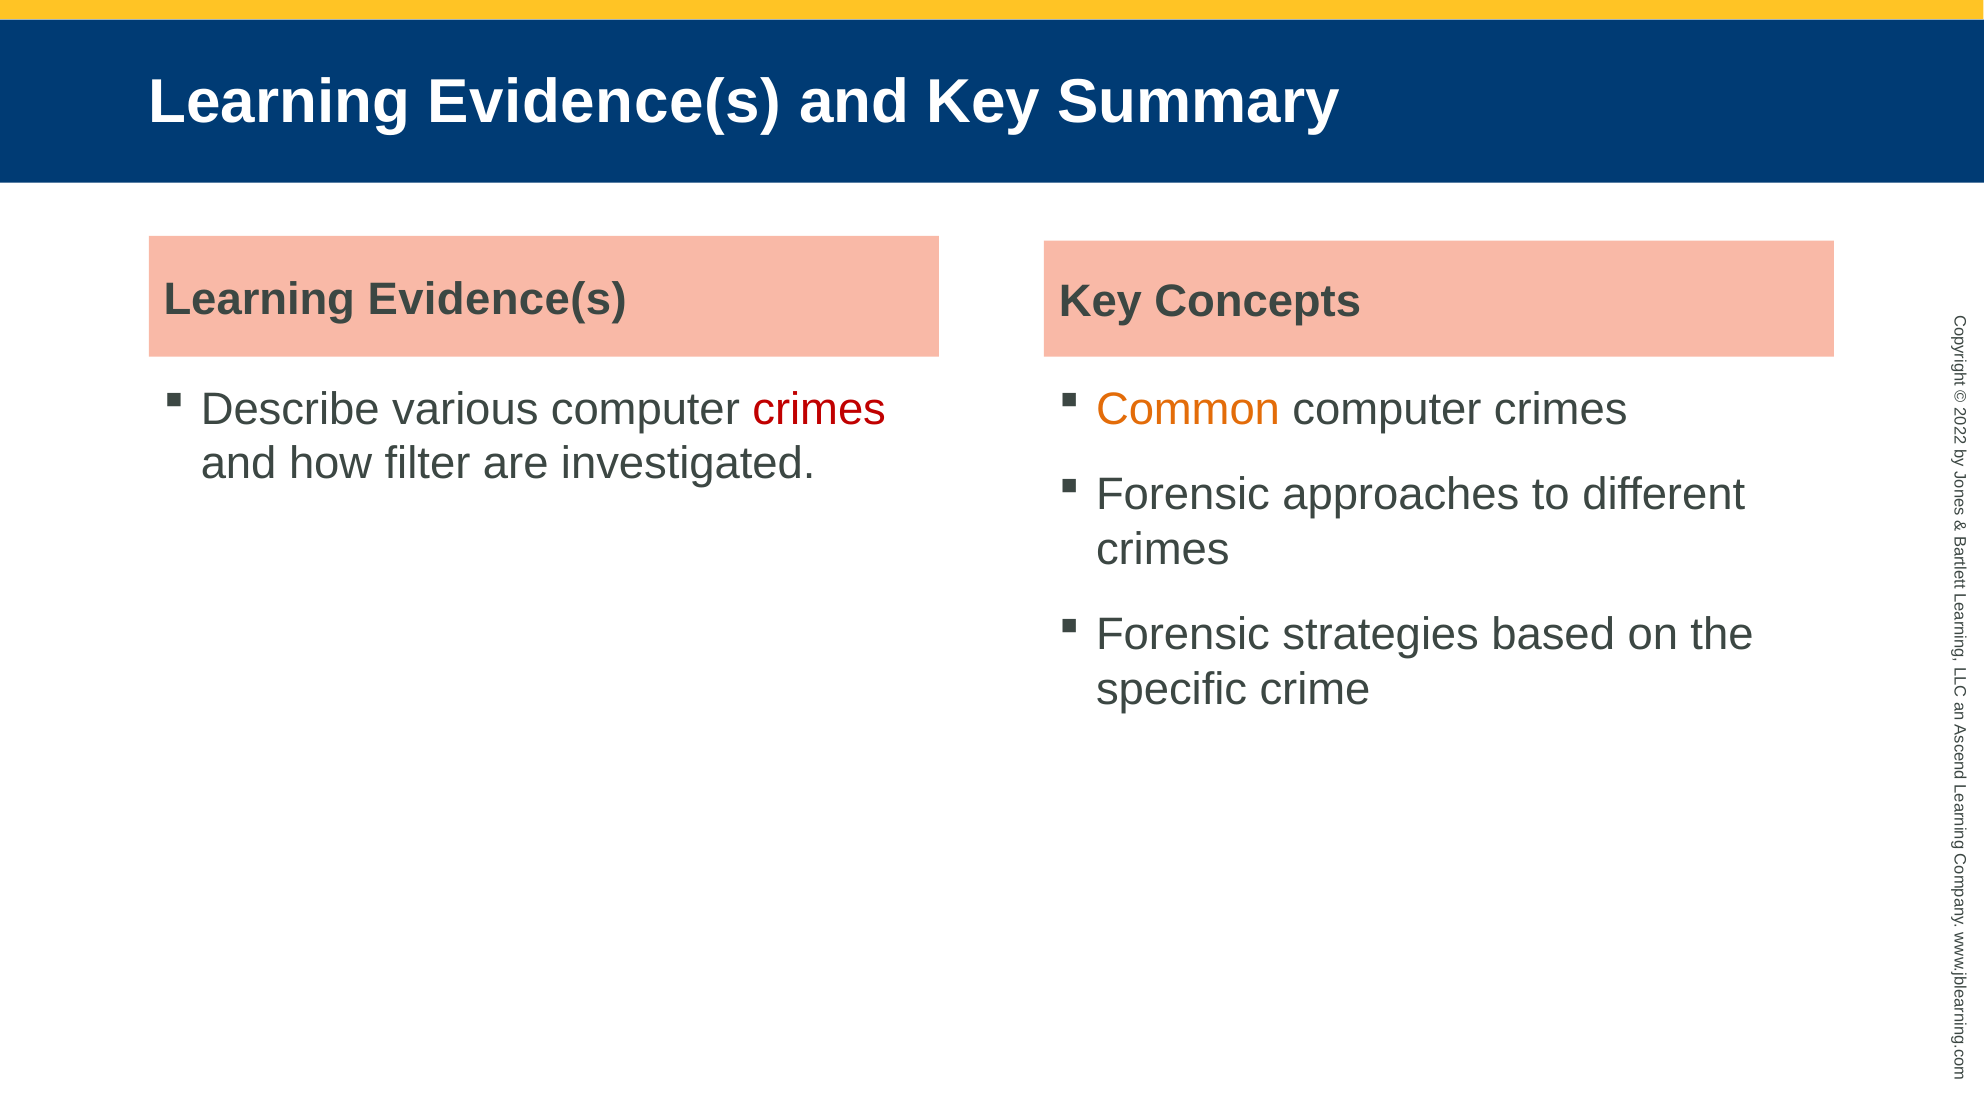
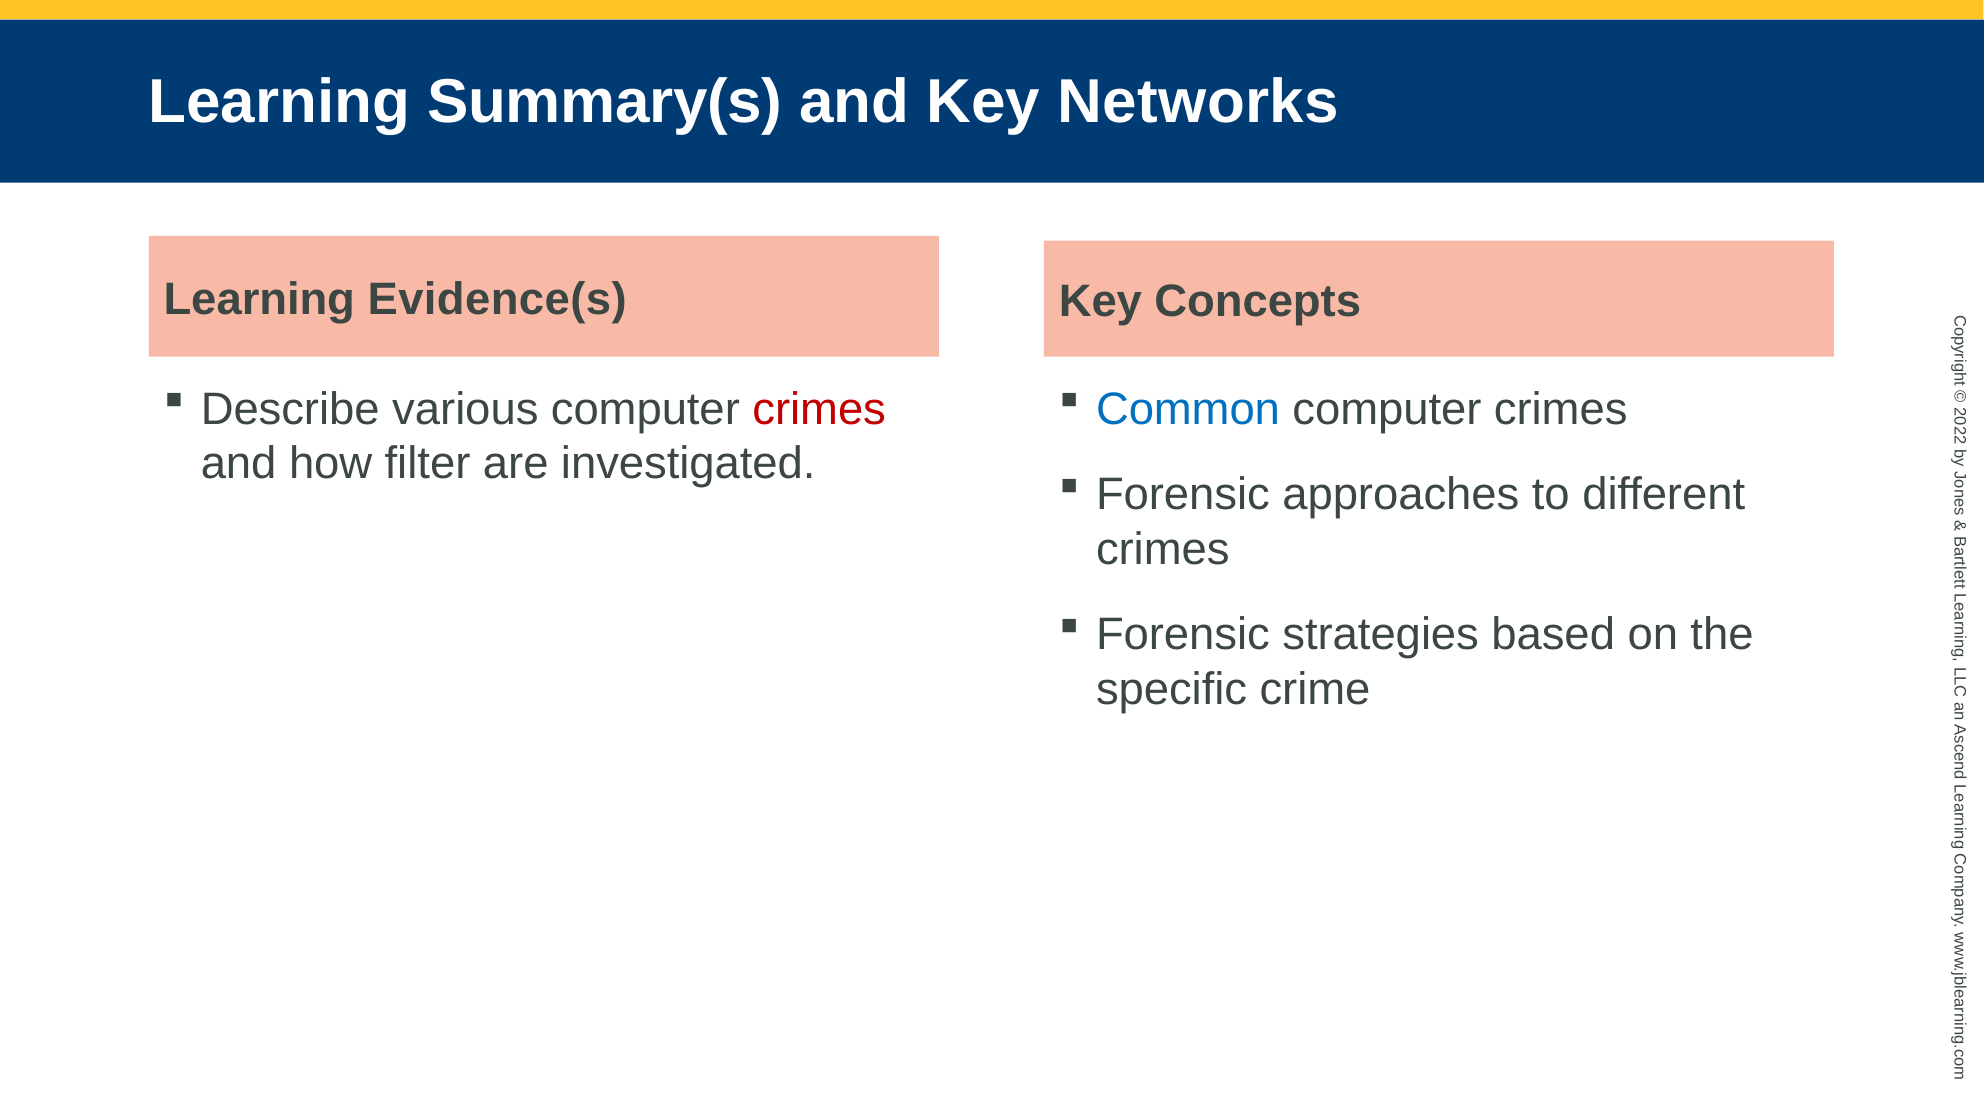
Evidence(s at (605, 102): Evidence(s -> Summary(s
Summary: Summary -> Networks
Common colour: orange -> blue
